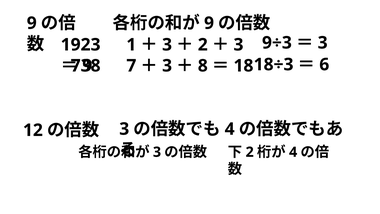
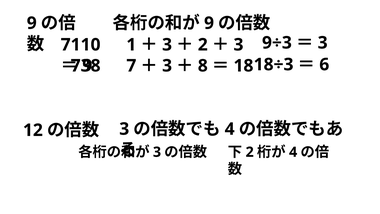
1923: 1923 -> 7110
